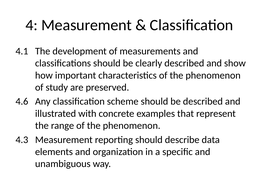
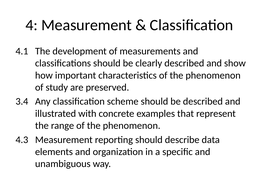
4.6: 4.6 -> 3.4
